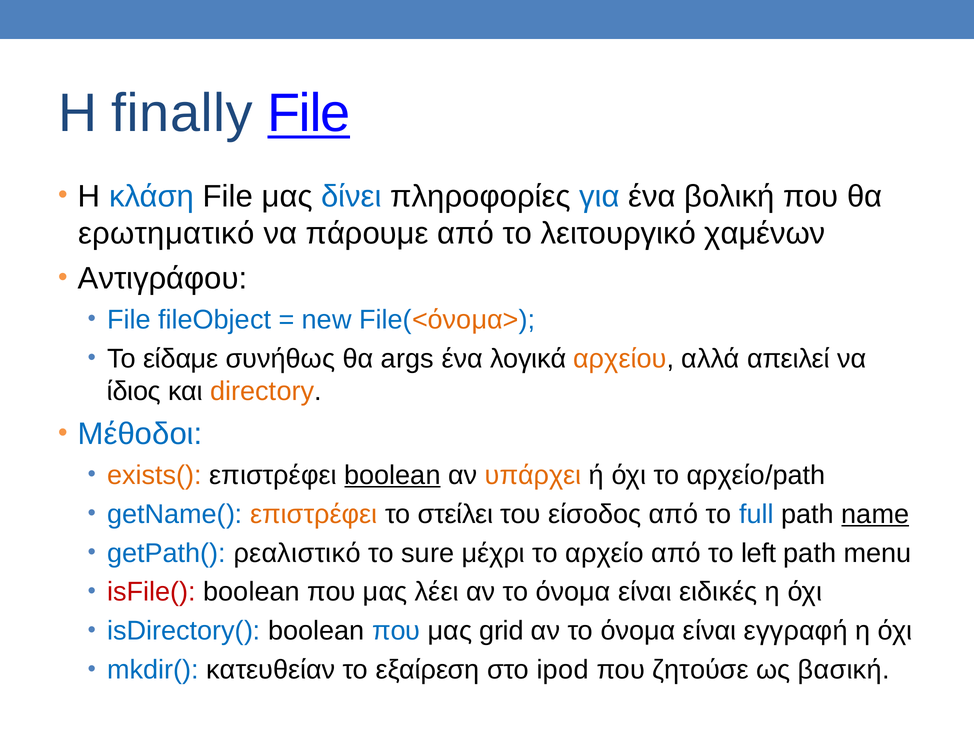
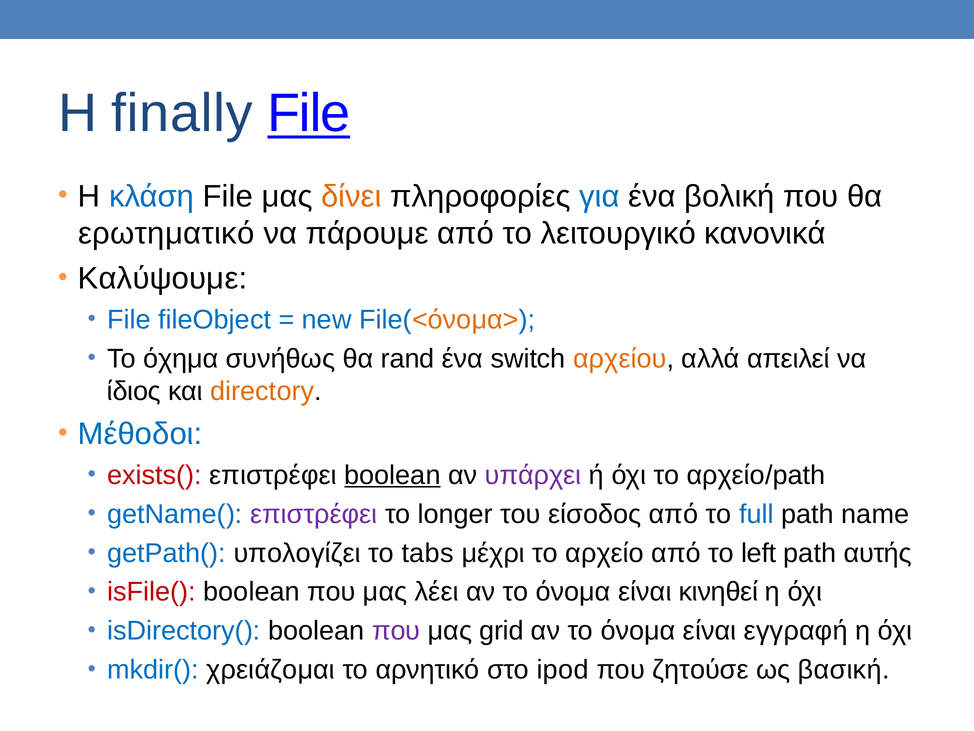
δίνει colour: blue -> orange
χαμένων: χαμένων -> κανονικά
Αντιγράφου: Αντιγράφου -> Καλύψουμε
είδαμε: είδαμε -> όχημα
args: args -> rand
λογικά: λογικά -> switch
exists( colour: orange -> red
υπάρχει colour: orange -> purple
επιστρέφει at (314, 514) colour: orange -> purple
στείλει: στείλει -> longer
name underline: present -> none
ρεαλιστικό: ρεαλιστικό -> υπολογίζει
sure: sure -> tabs
menu: menu -> αυτής
ειδικές: ειδικές -> κινηθεί
που at (396, 631) colour: blue -> purple
κατευθείαν: κατευθείαν -> χρειάζομαι
εξαίρεση: εξαίρεση -> αρνητικό
